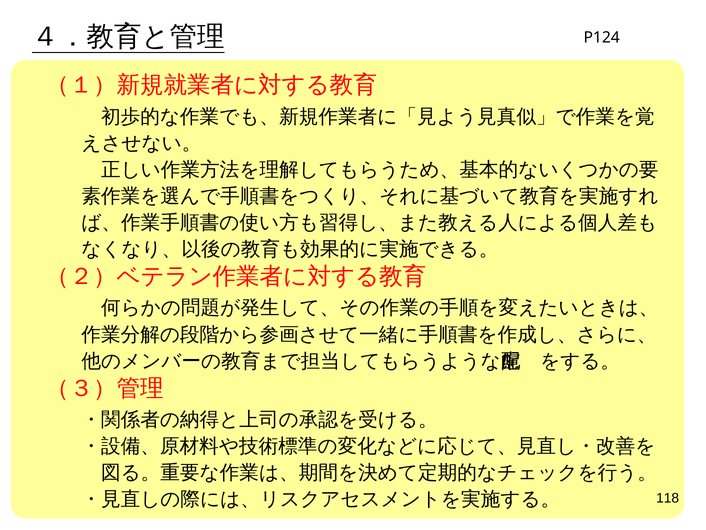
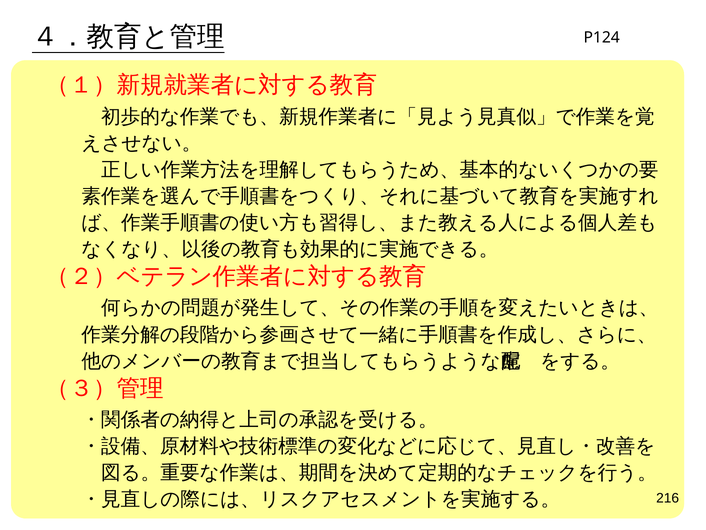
118: 118 -> 216
